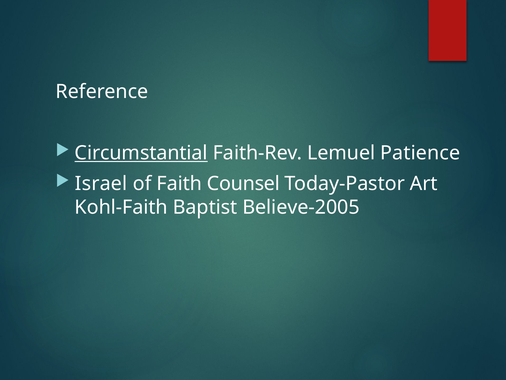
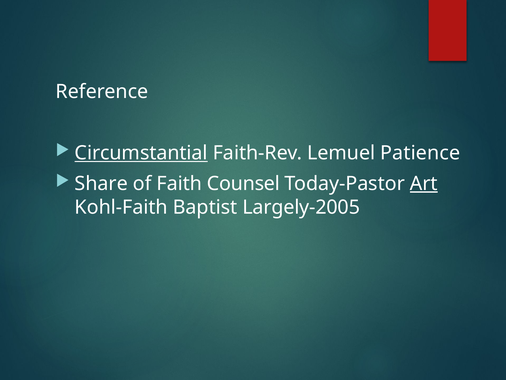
Israel: Israel -> Share
Art underline: none -> present
Believe-2005: Believe-2005 -> Largely-2005
